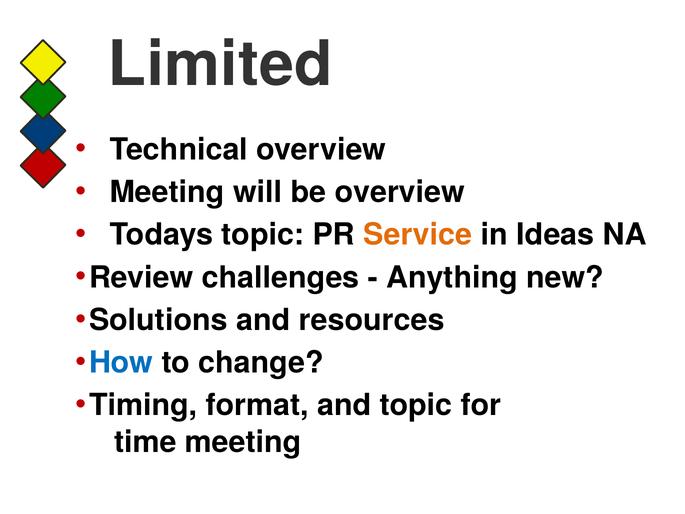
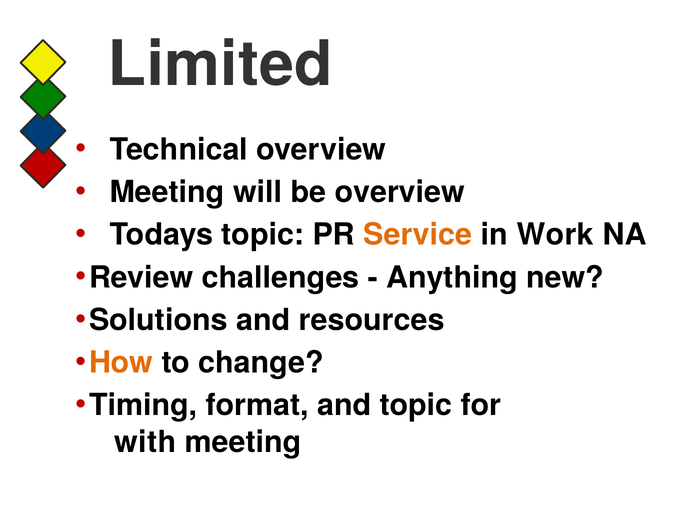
Ideas: Ideas -> Work
How colour: blue -> orange
time: time -> with
